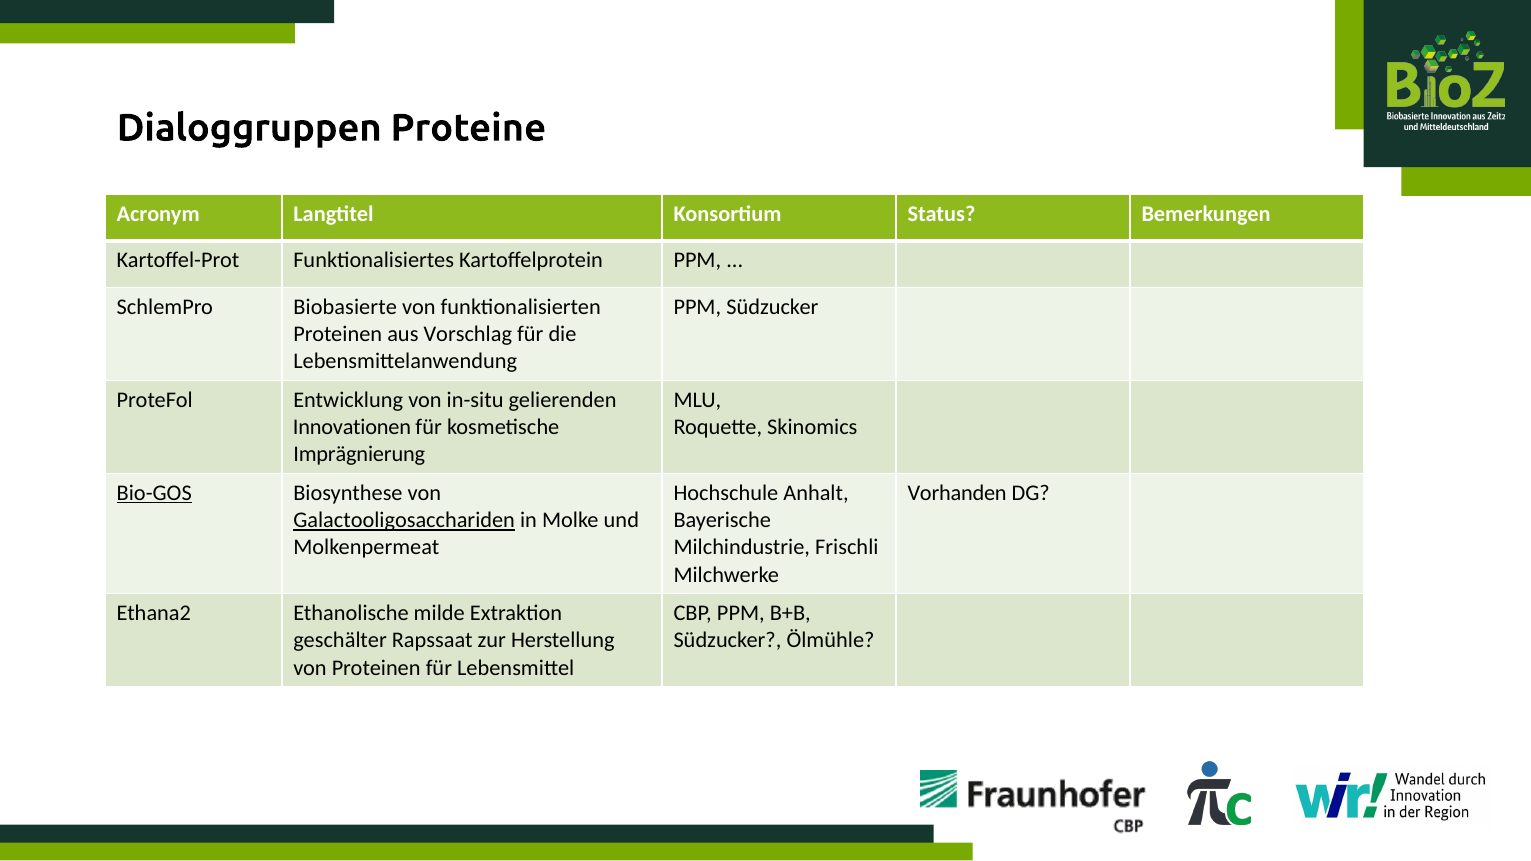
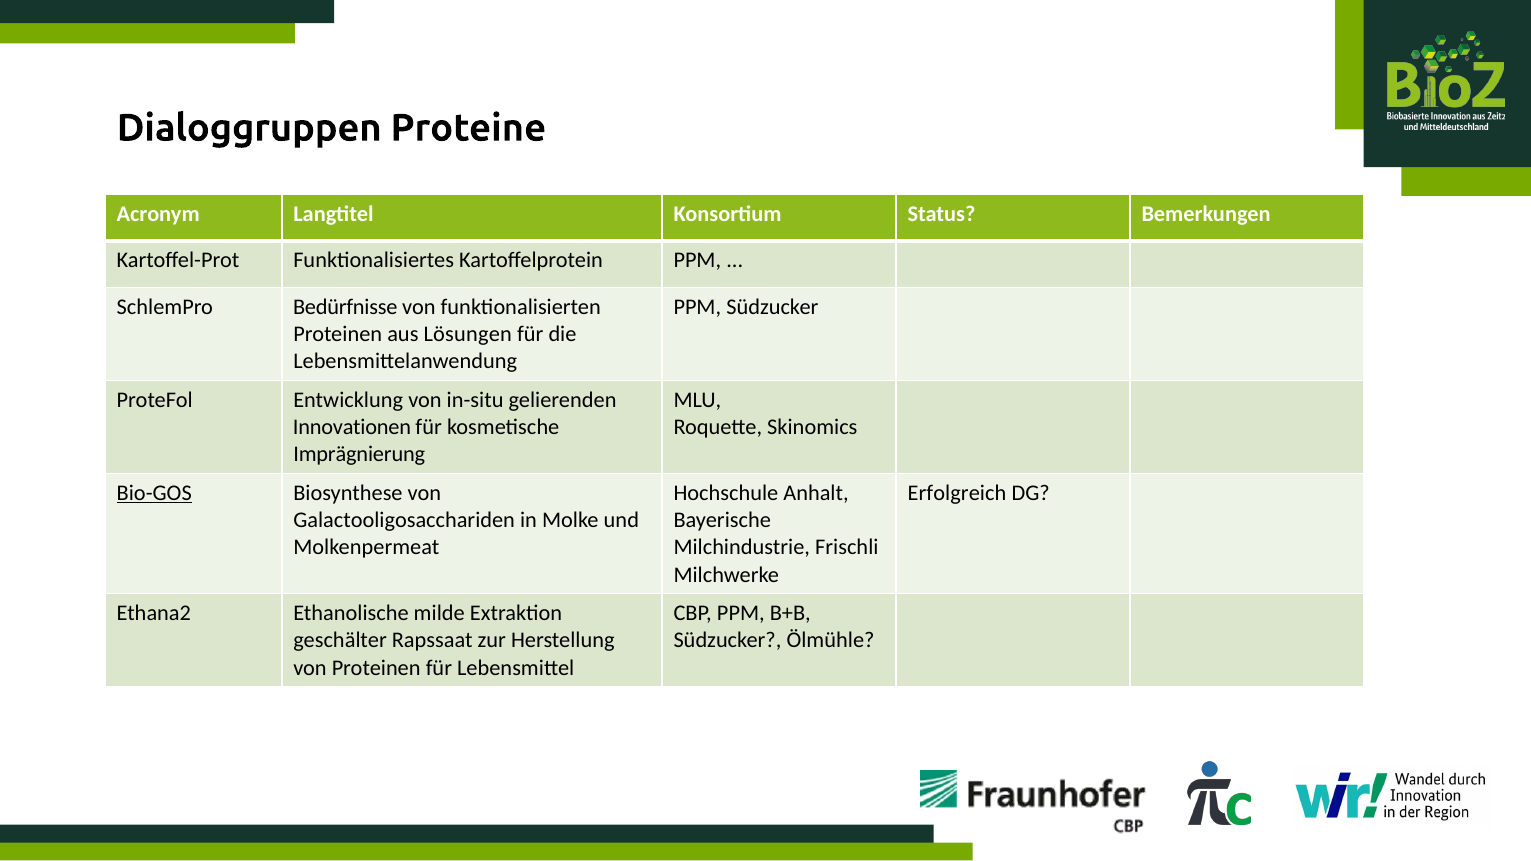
Biobasierte: Biobasierte -> Bedürfnisse
Vorschlag: Vorschlag -> Lösungen
Vorhanden: Vorhanden -> Erfolgreich
Galactooligosacchariden underline: present -> none
